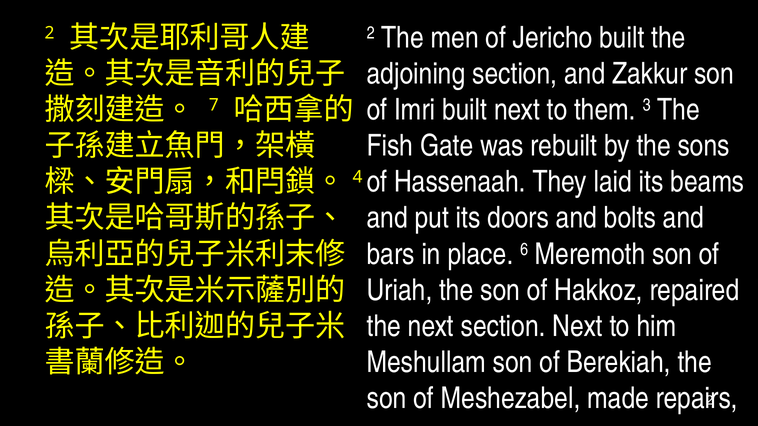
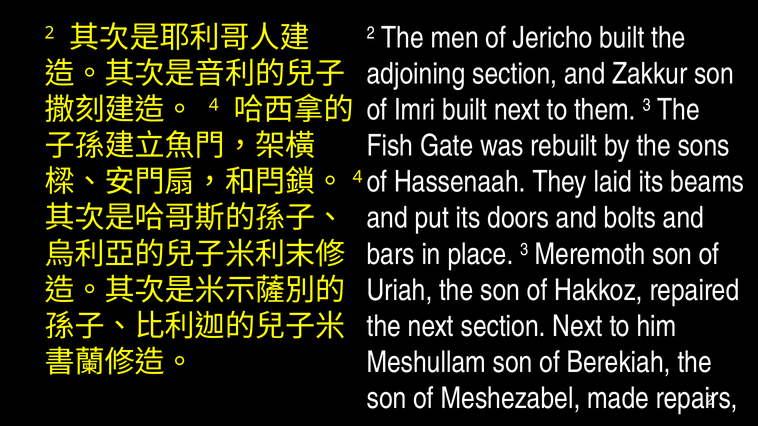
7: 7 -> 4
place 6: 6 -> 3
